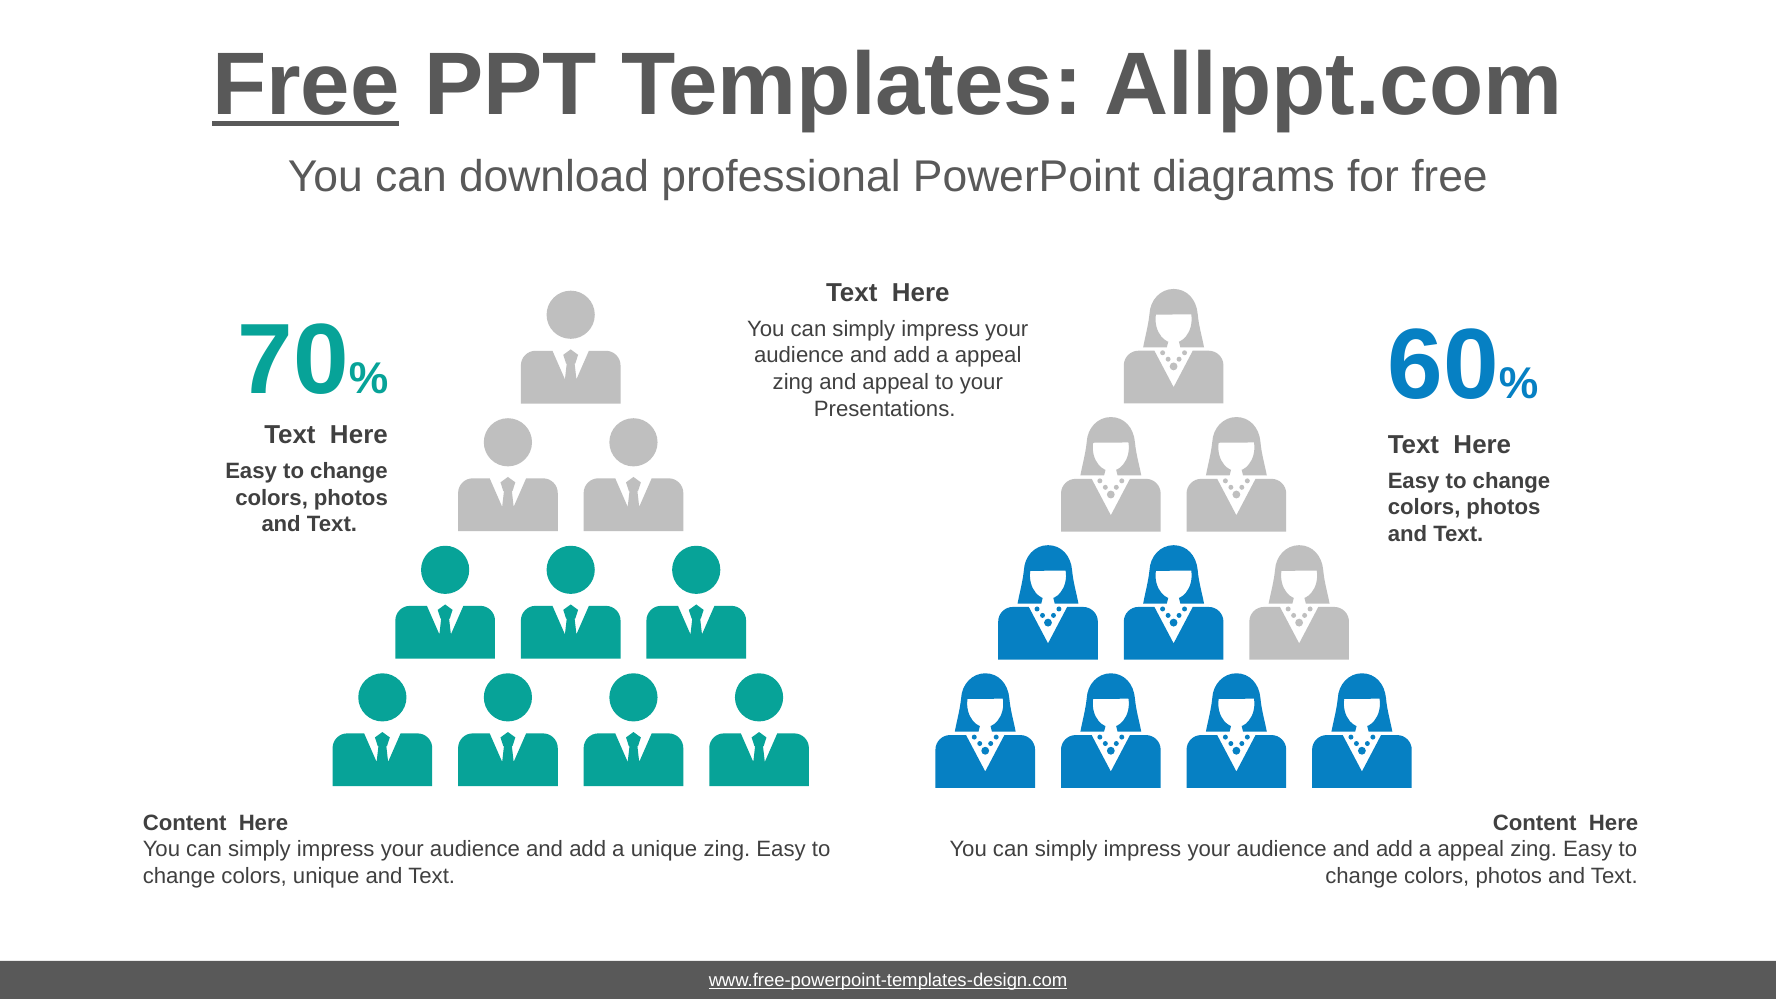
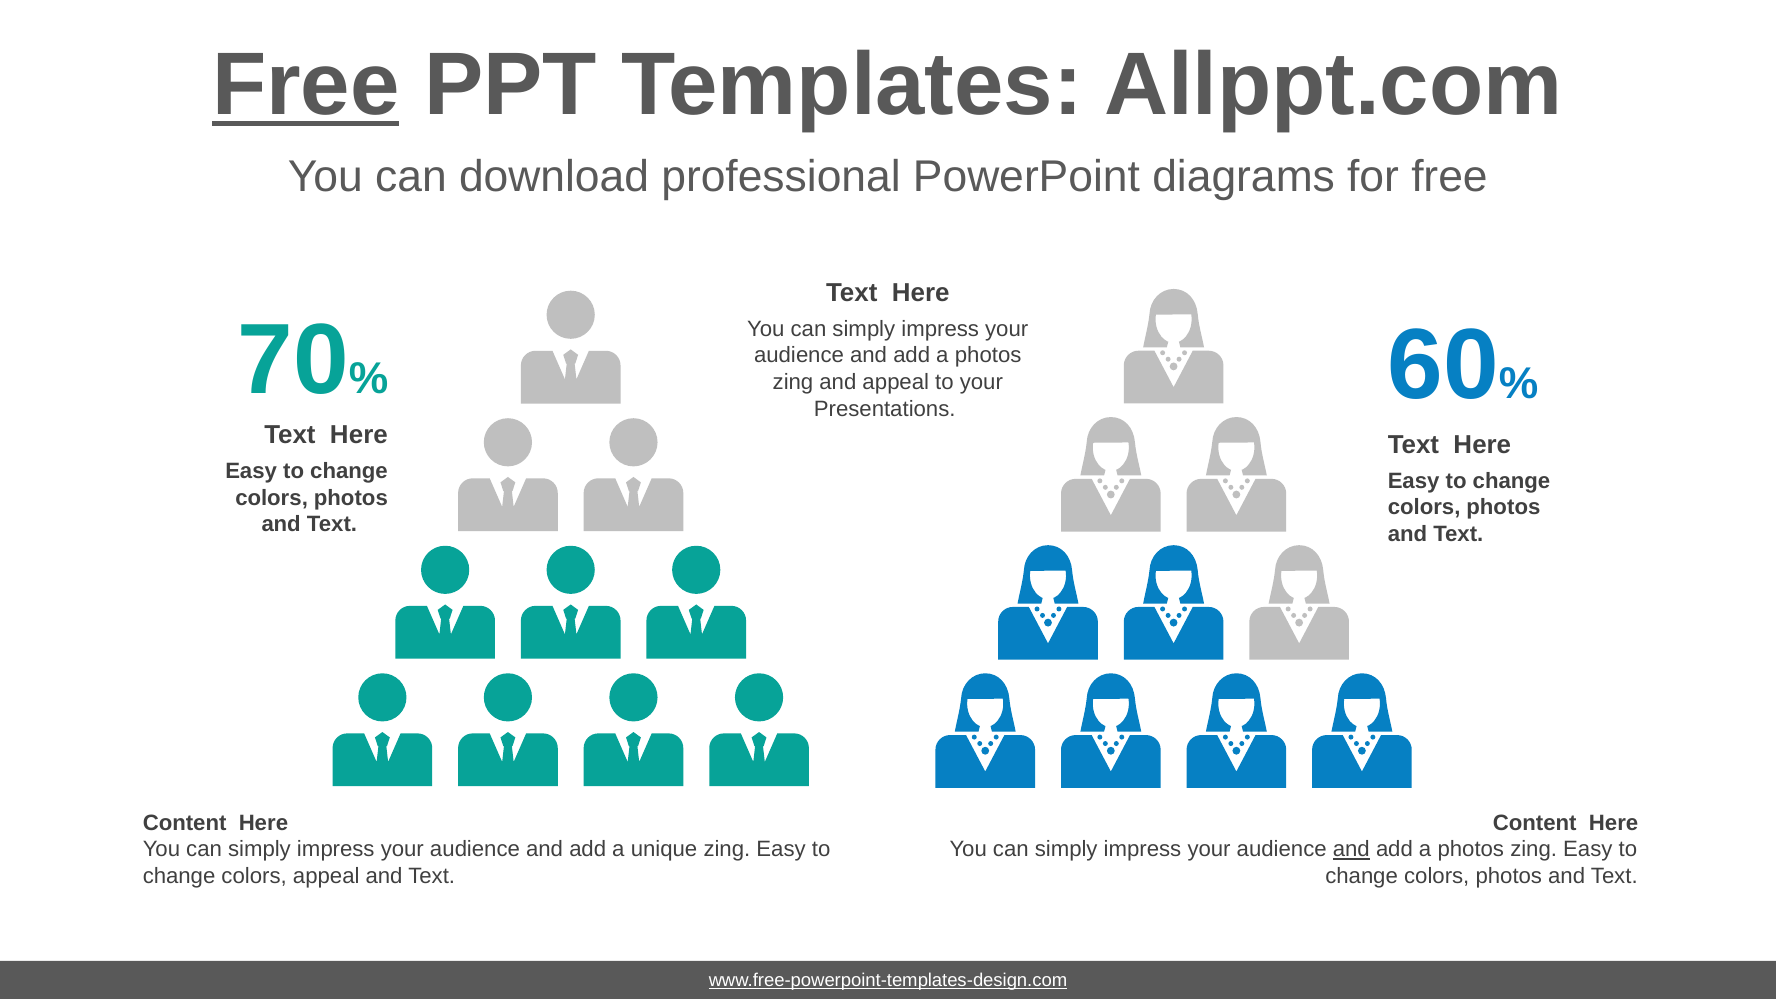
appeal at (988, 356): appeal -> photos
and at (1351, 849) underline: none -> present
appeal at (1471, 849): appeal -> photos
colors unique: unique -> appeal
